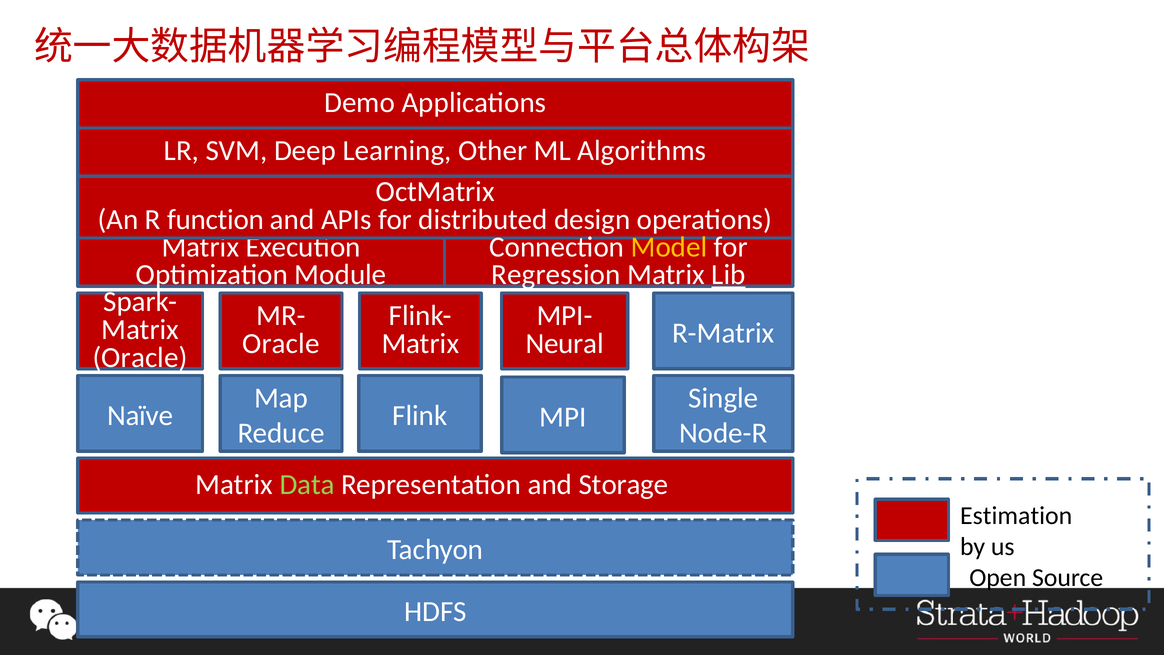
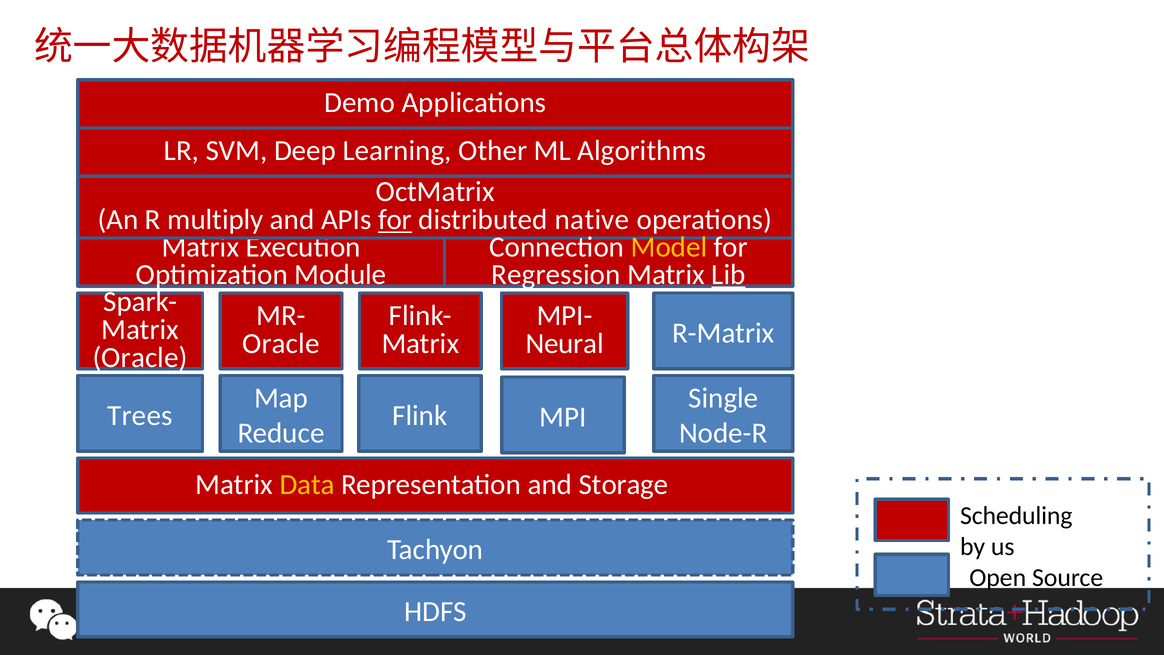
function: function -> multiply
for at (395, 220) underline: none -> present
design: design -> native
Naïve: Naïve -> Trees
Data colour: light green -> yellow
Estimation: Estimation -> Scheduling
